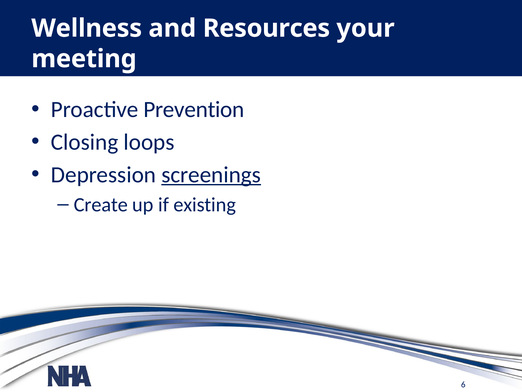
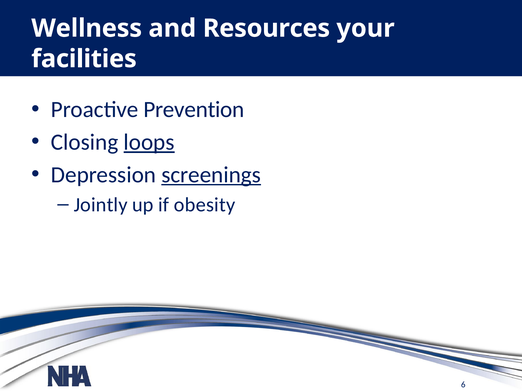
meeting: meeting -> facilities
loops underline: none -> present
Create: Create -> Jointly
existing: existing -> obesity
